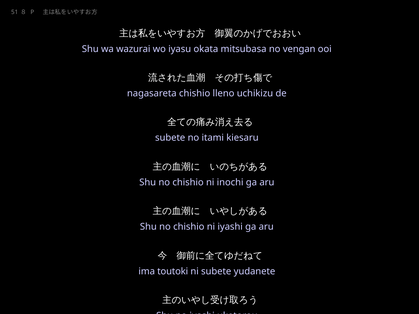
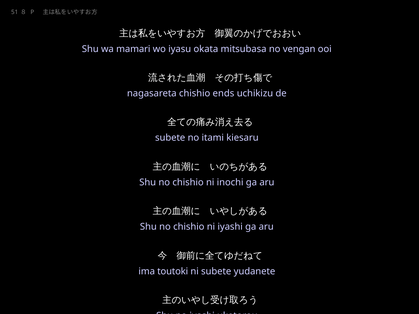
wazurai: wazurai -> mamari
lleno: lleno -> ends
